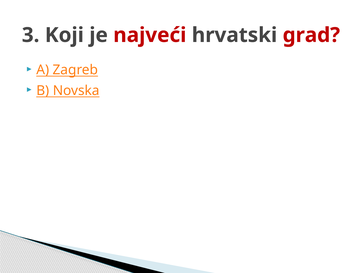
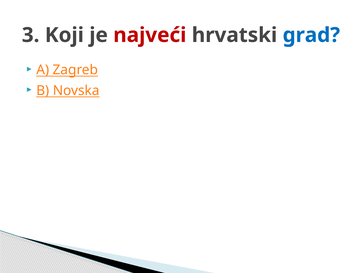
grad colour: red -> blue
